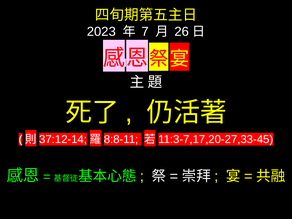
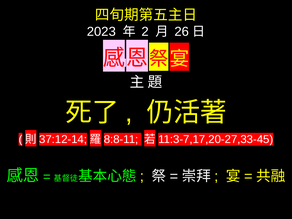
7: 7 -> 2
